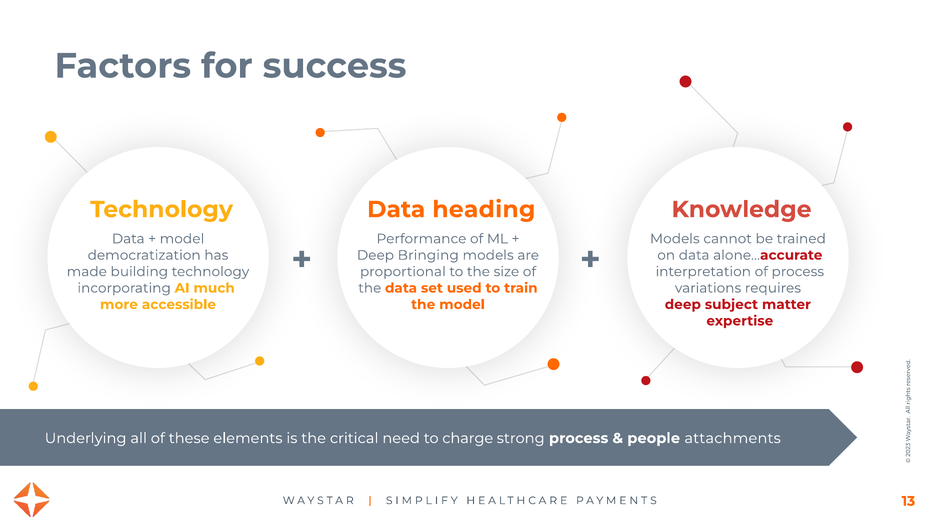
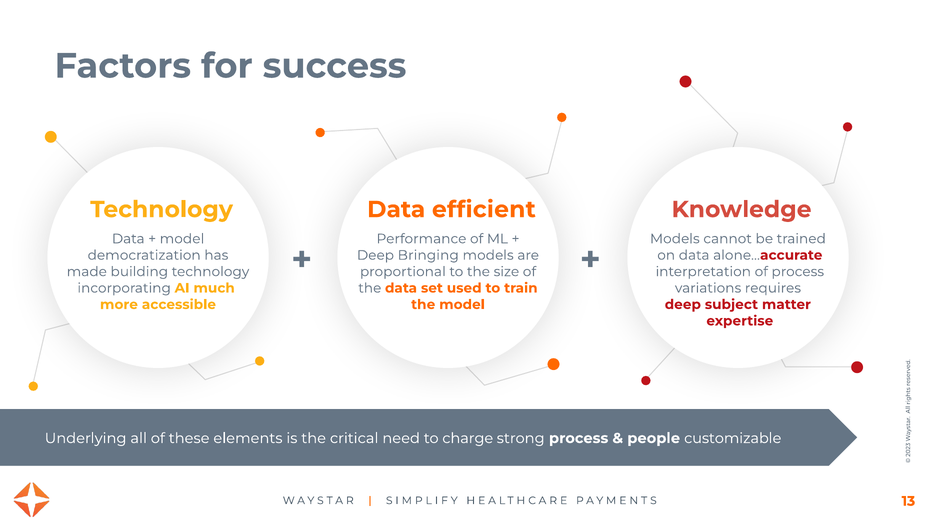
heading: heading -> efficient
attachments: attachments -> customizable
